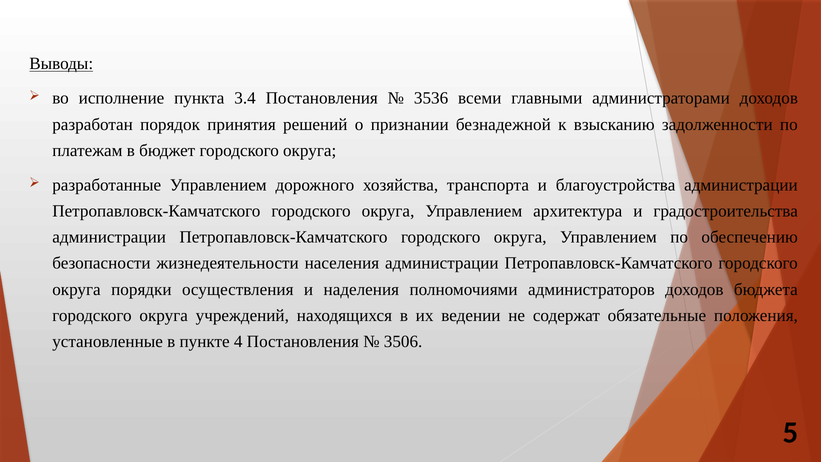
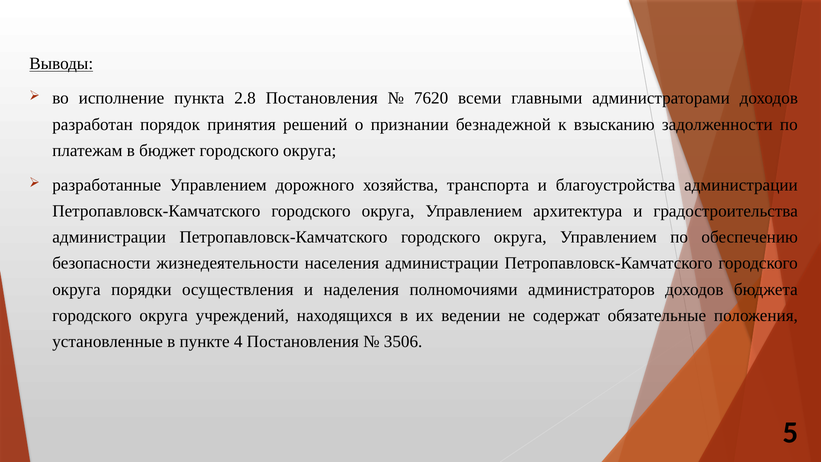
3.4: 3.4 -> 2.8
3536: 3536 -> 7620
